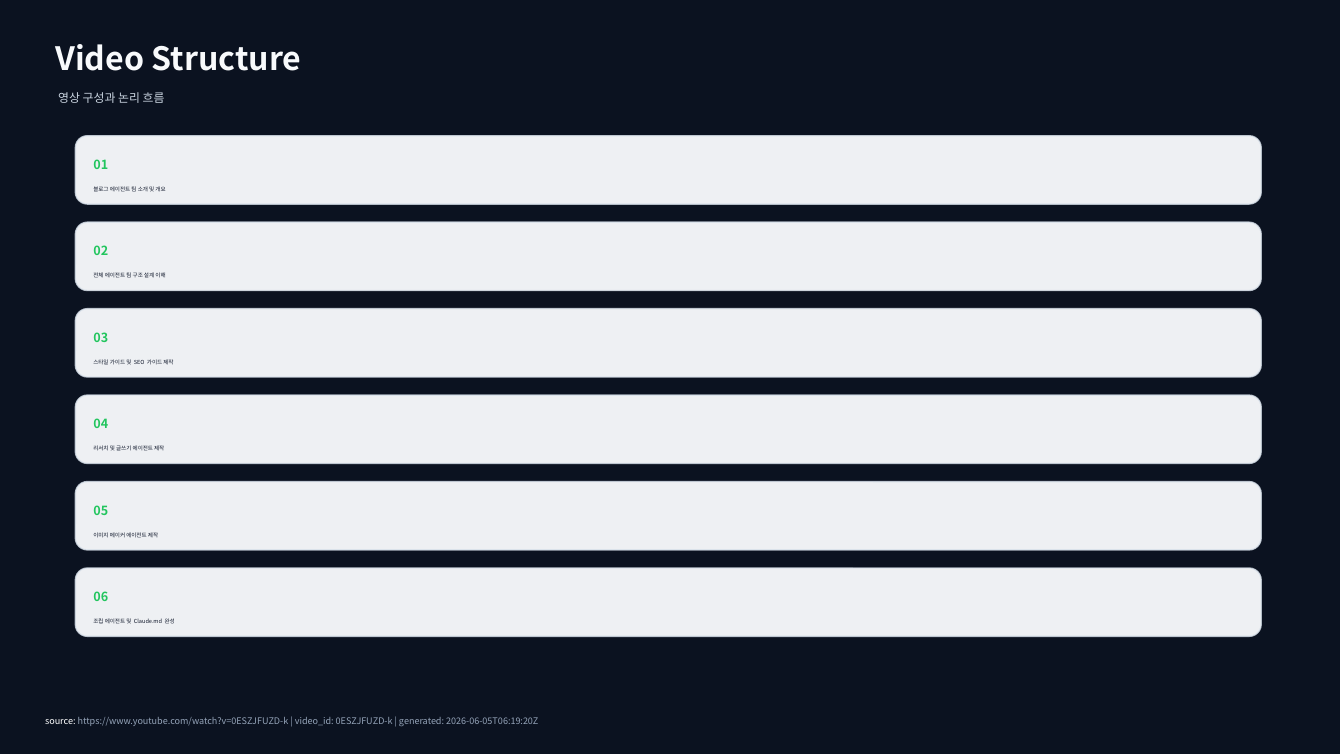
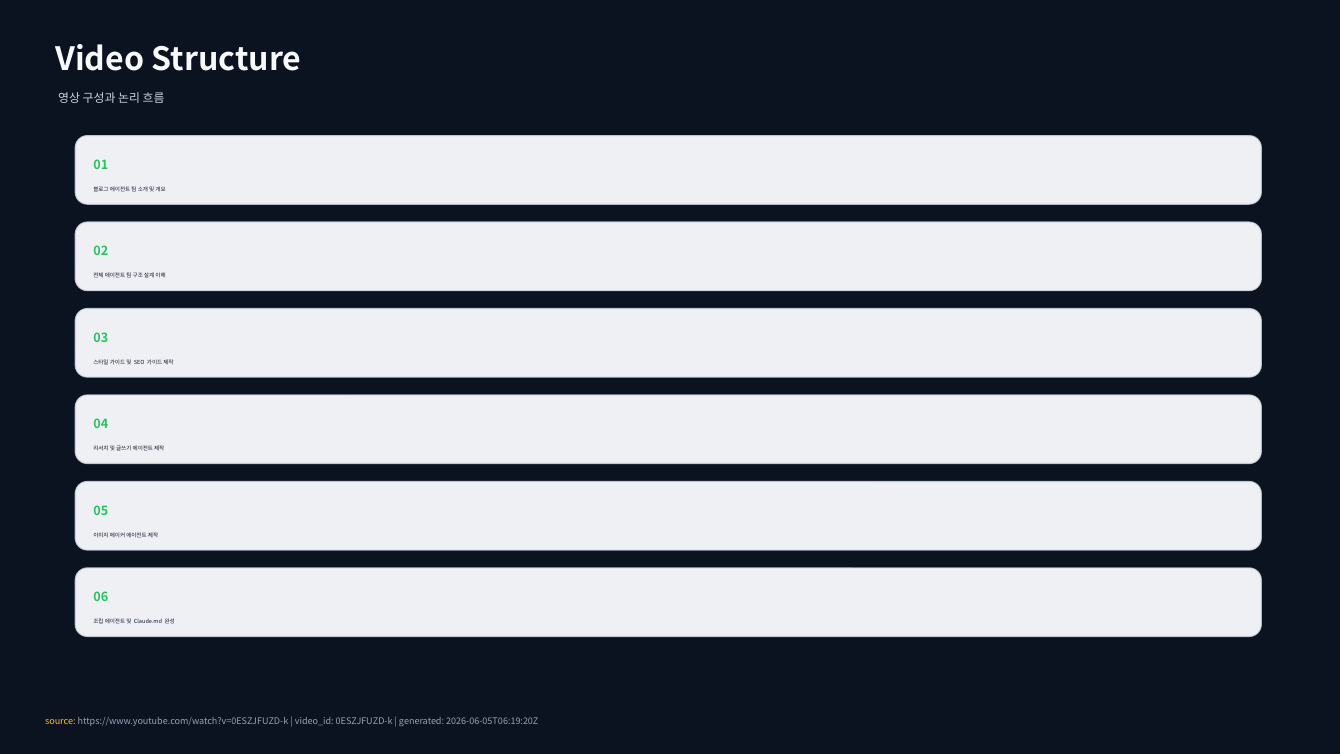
source colour: white -> yellow
